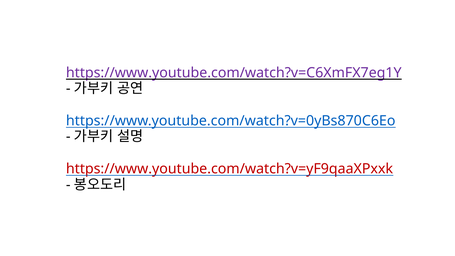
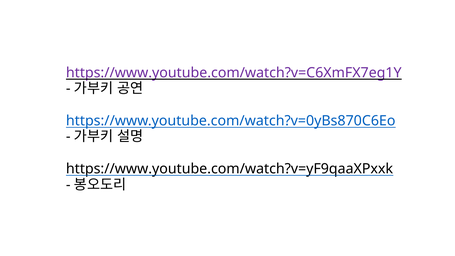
https://www.youtube.com/watch?v=yF9qaaXPxxk colour: red -> black
